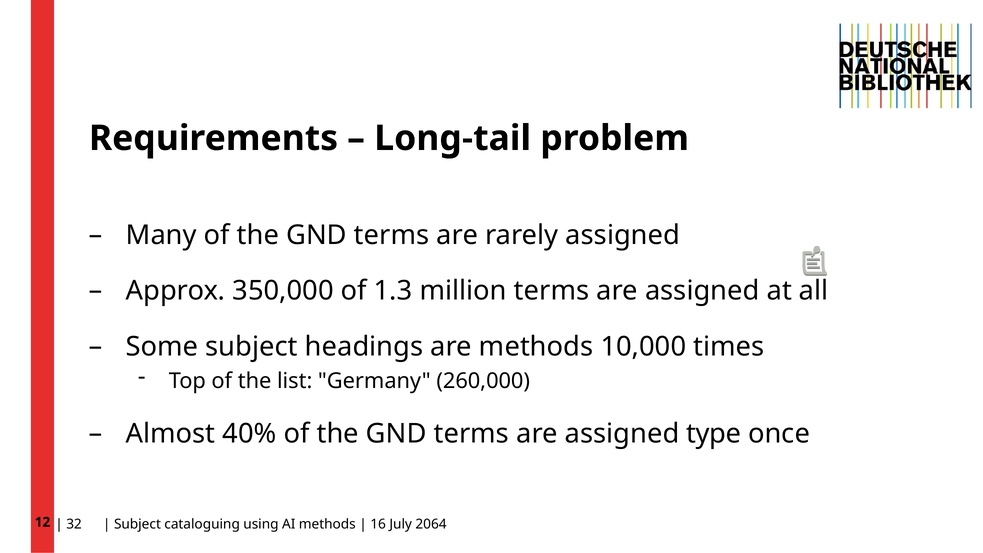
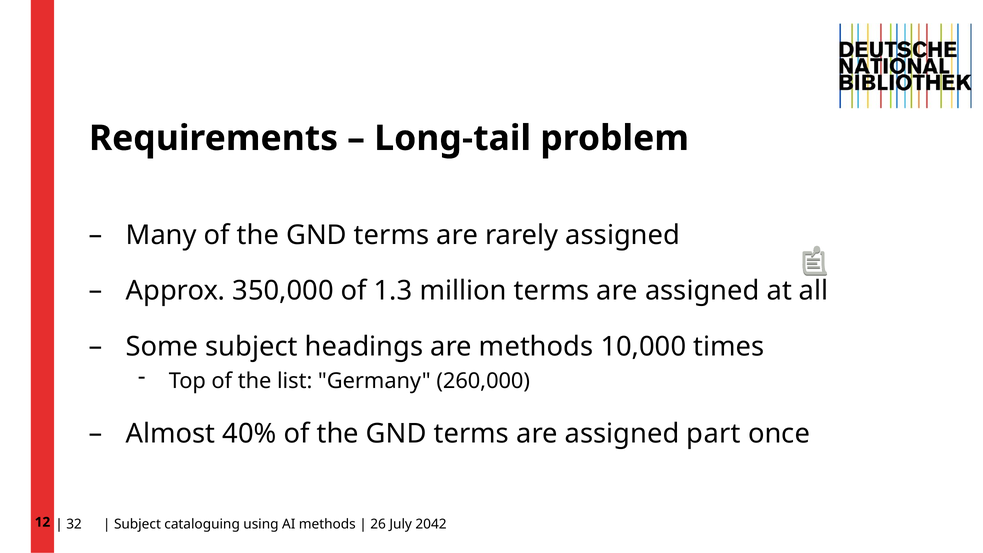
type: type -> part
16: 16 -> 26
2064: 2064 -> 2042
